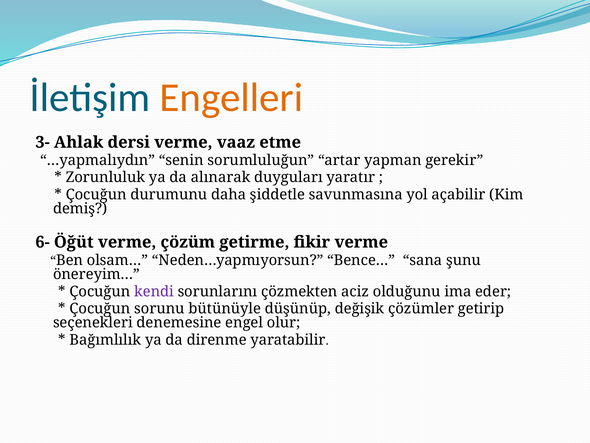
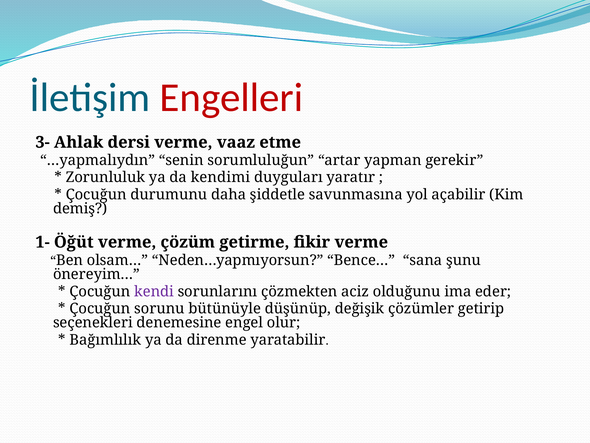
Engelleri colour: orange -> red
alınarak: alınarak -> kendimi
6-: 6- -> 1-
